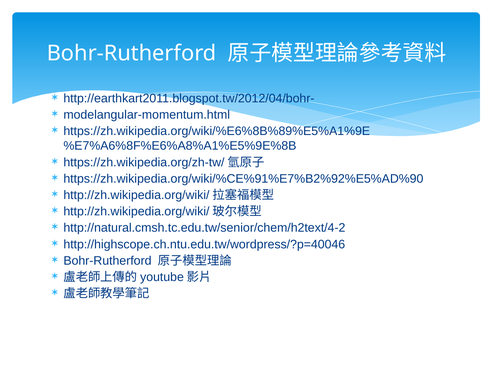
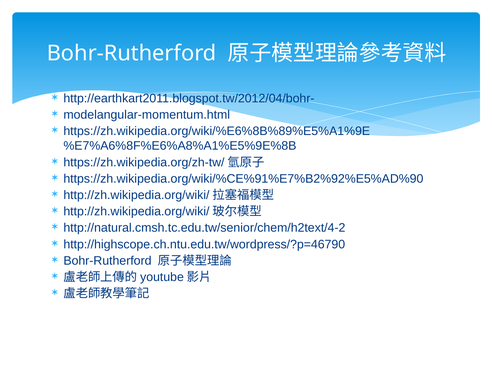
http://highscope.ch.ntu.edu.tw/wordpress/?p=40046: http://highscope.ch.ntu.edu.tw/wordpress/?p=40046 -> http://highscope.ch.ntu.edu.tw/wordpress/?p=46790
